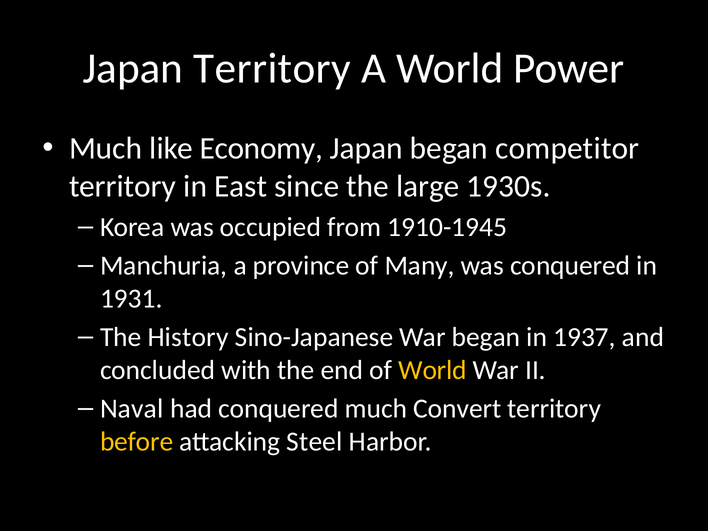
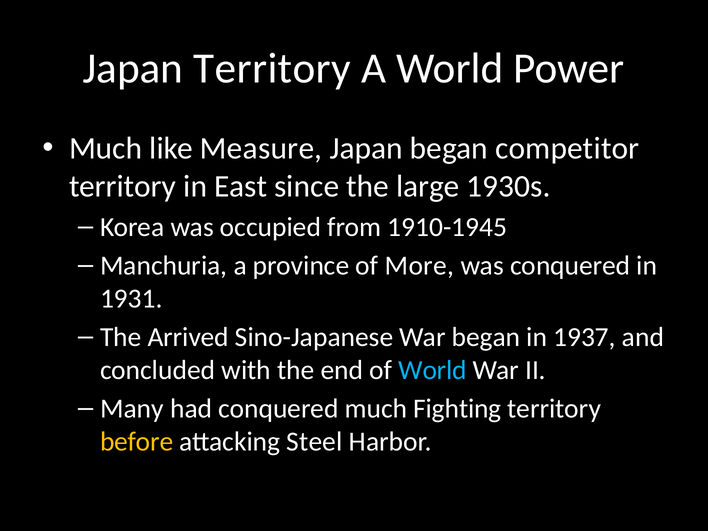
Economy: Economy -> Measure
Many: Many -> More
History: History -> Arrived
World at (433, 370) colour: yellow -> light blue
Naval: Naval -> Many
Convert: Convert -> Fighting
